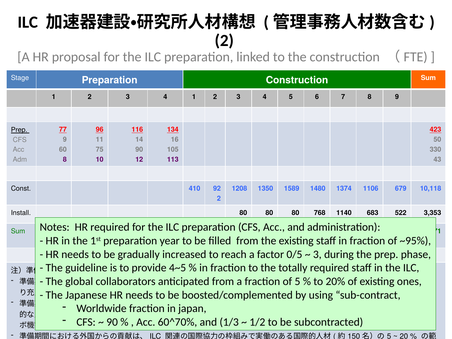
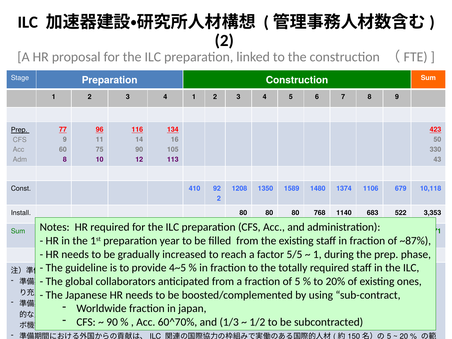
~95%: ~95% -> ~87%
0/5: 0/5 -> 5/5
3 at (317, 254): 3 -> 1
